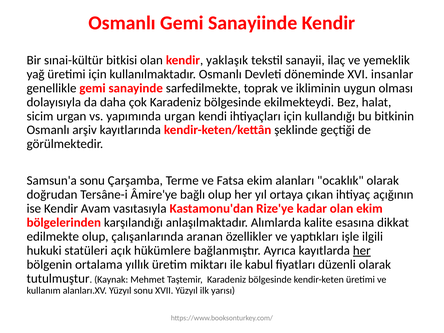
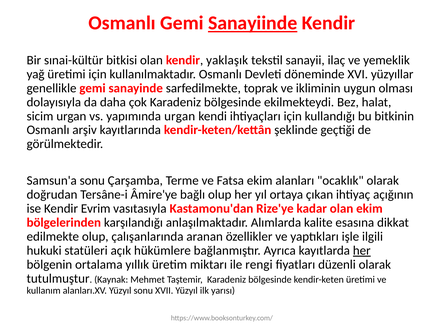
Sanayiinde underline: none -> present
insanlar: insanlar -> yüzyıllar
Avam: Avam -> Evrim
kabul: kabul -> rengi
